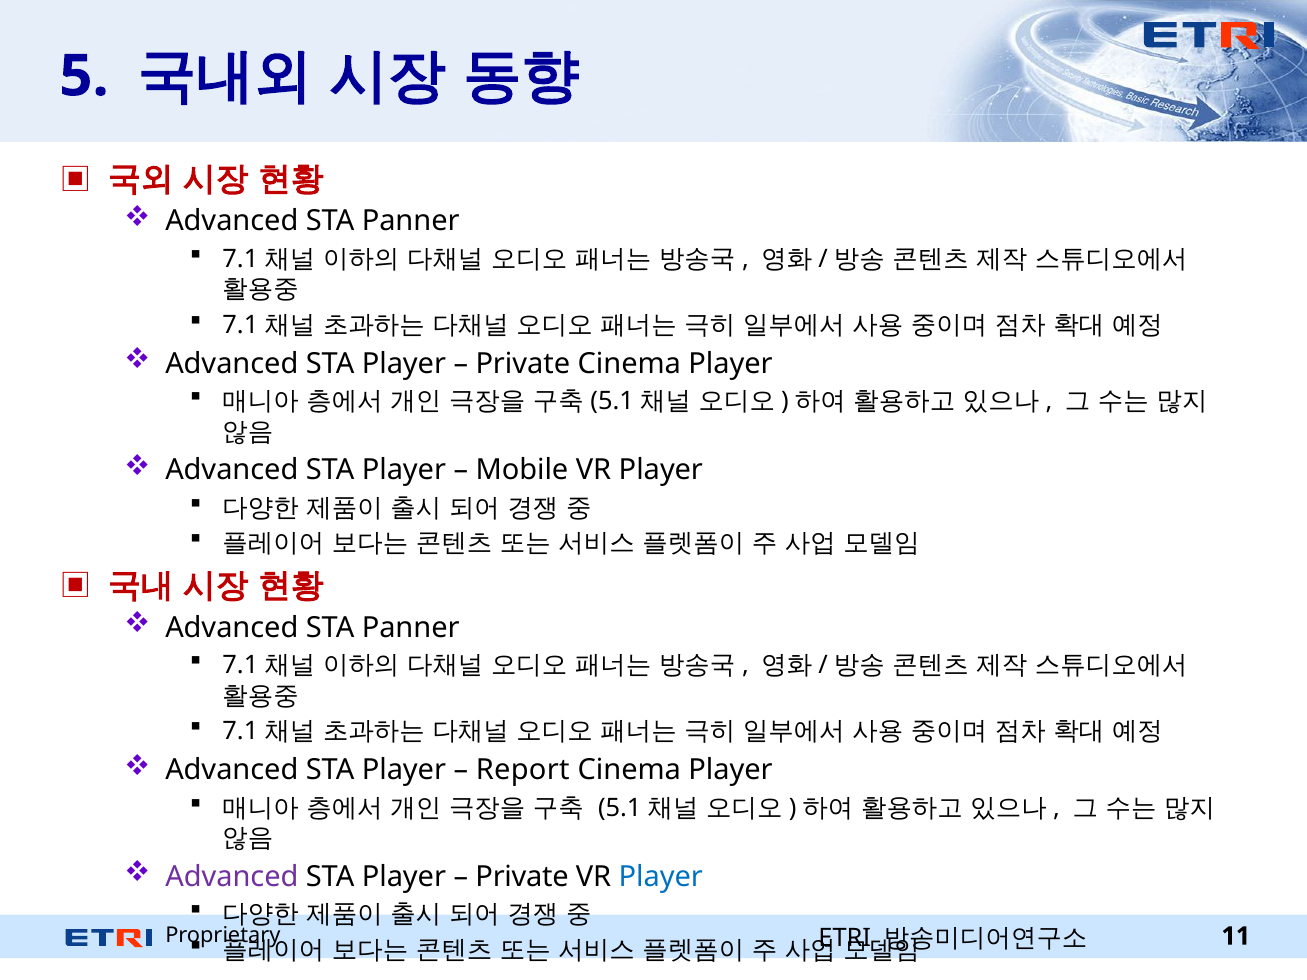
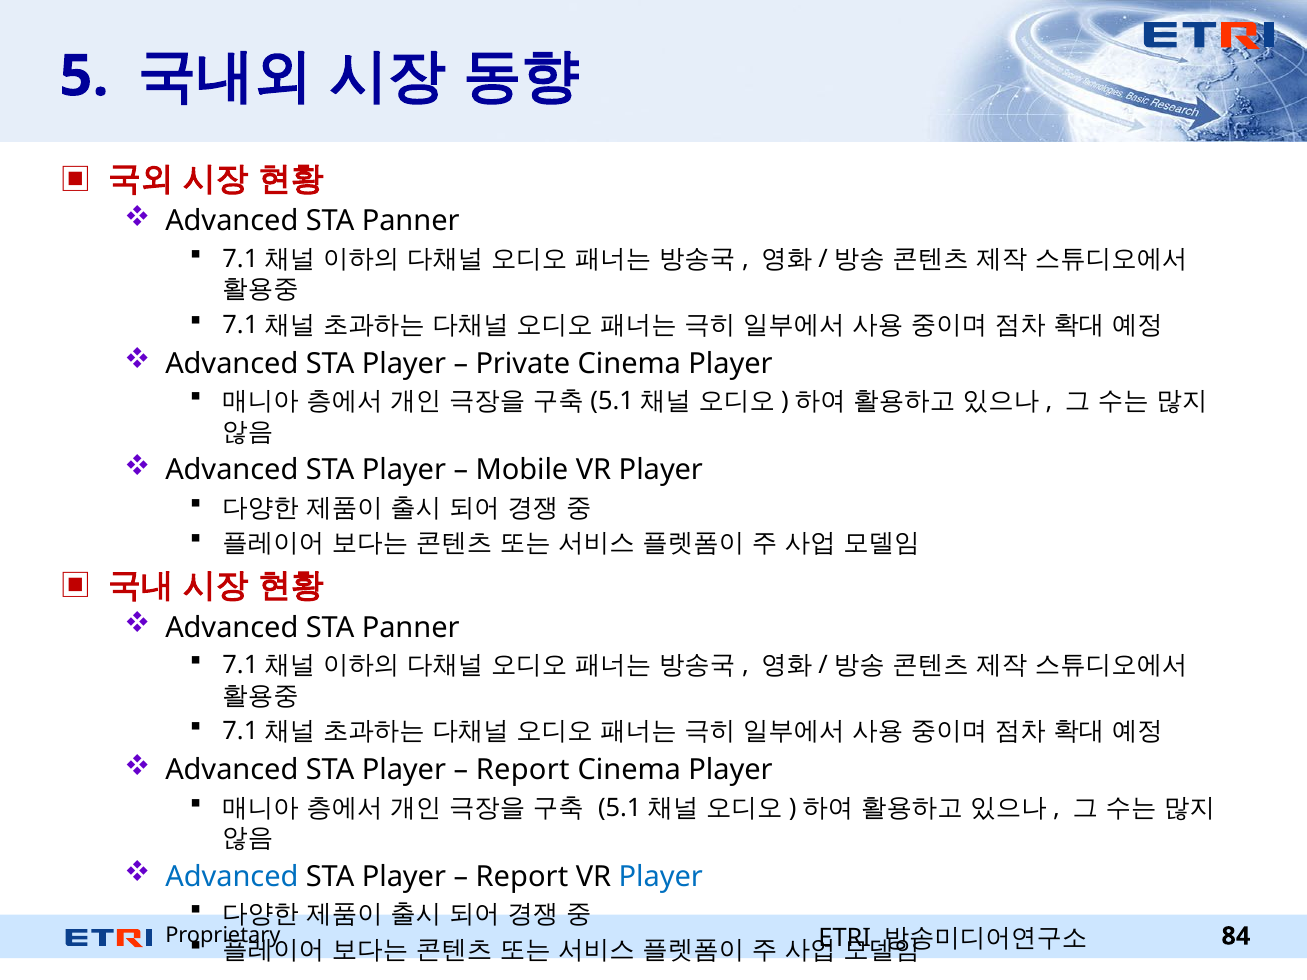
Advanced at (232, 877) colour: purple -> blue
Private at (522, 877): Private -> Report
11: 11 -> 84
